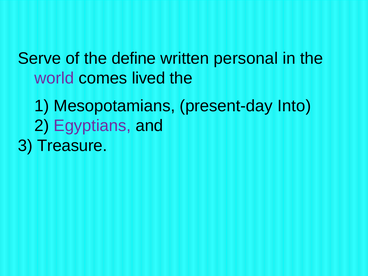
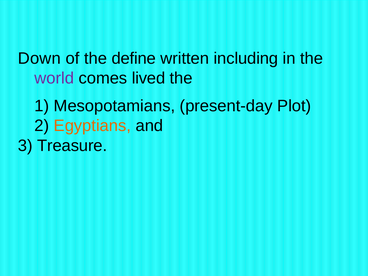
Serve: Serve -> Down
personal: personal -> including
Into: Into -> Plot
Egyptians colour: purple -> orange
